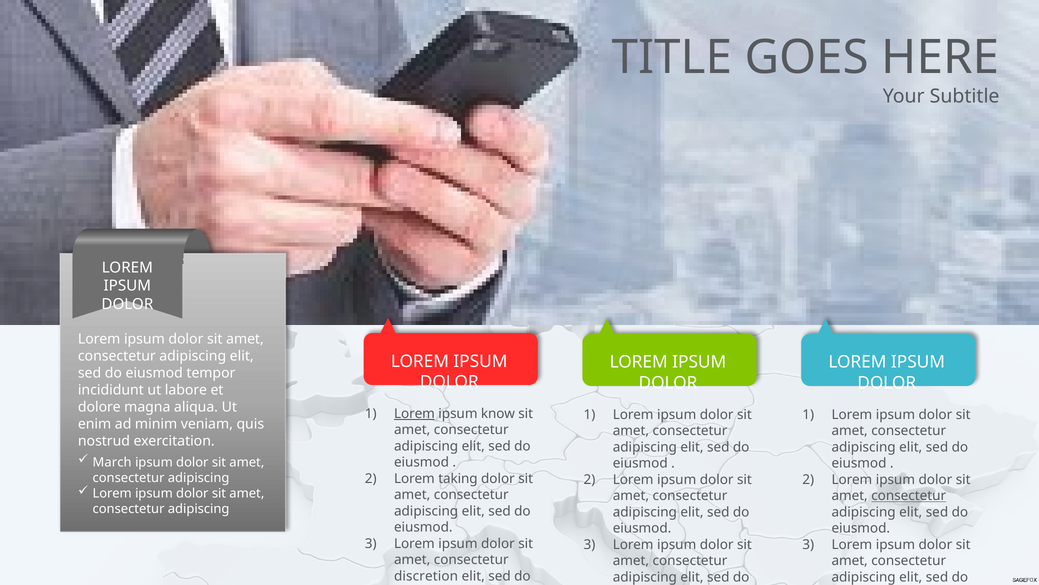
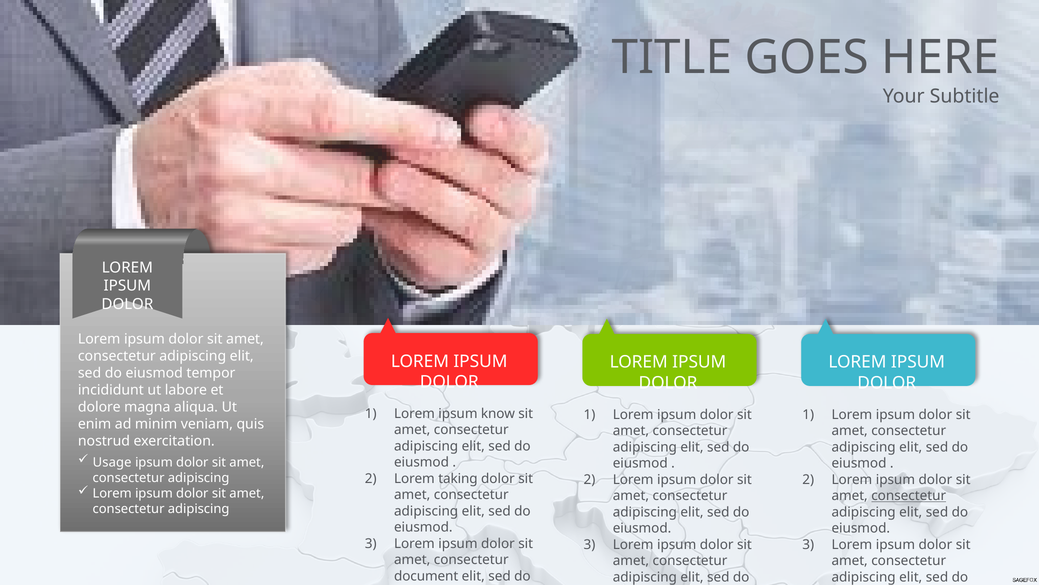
Lorem at (414, 413) underline: present -> none
March: March -> Usage
discretion: discretion -> document
